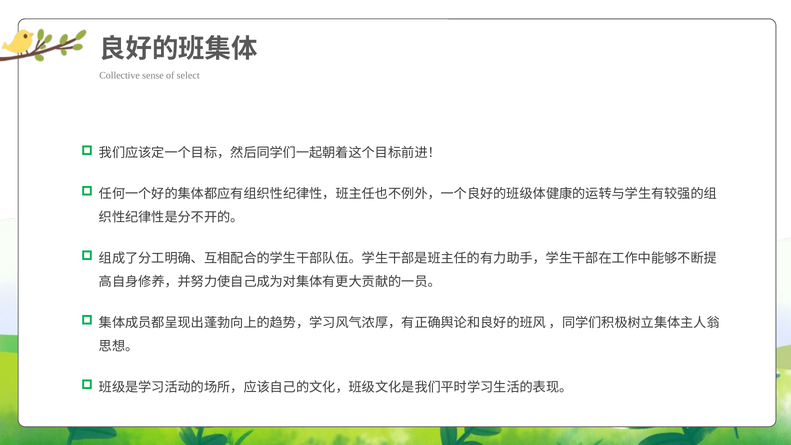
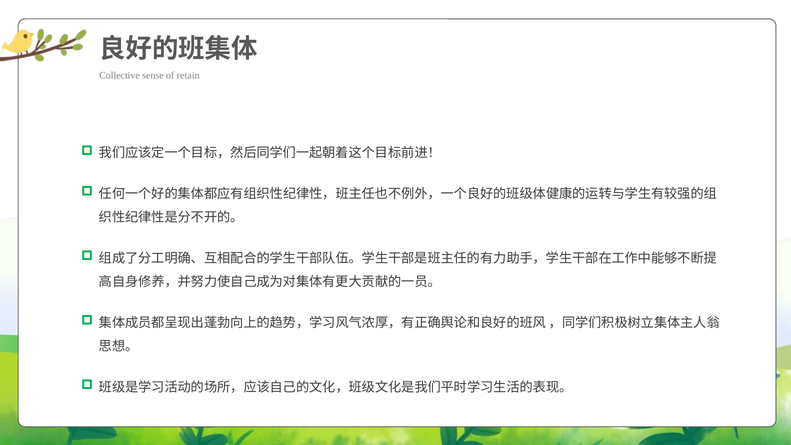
select: select -> retain
